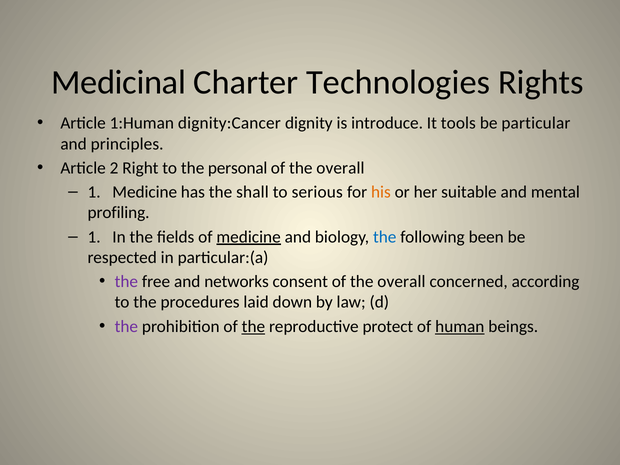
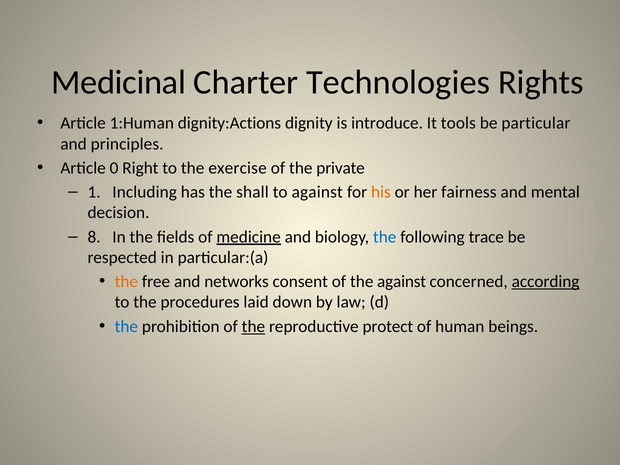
dignity:Cancer: dignity:Cancer -> dignity:Actions
2: 2 -> 0
personal: personal -> exercise
overall at (340, 168): overall -> private
1 Medicine: Medicine -> Including
to serious: serious -> against
suitable: suitable -> fairness
profiling: profiling -> decision
1 at (94, 237): 1 -> 8
been: been -> trace
the at (126, 282) colour: purple -> orange
consent of the overall: overall -> against
according underline: none -> present
the at (126, 326) colour: purple -> blue
human underline: present -> none
